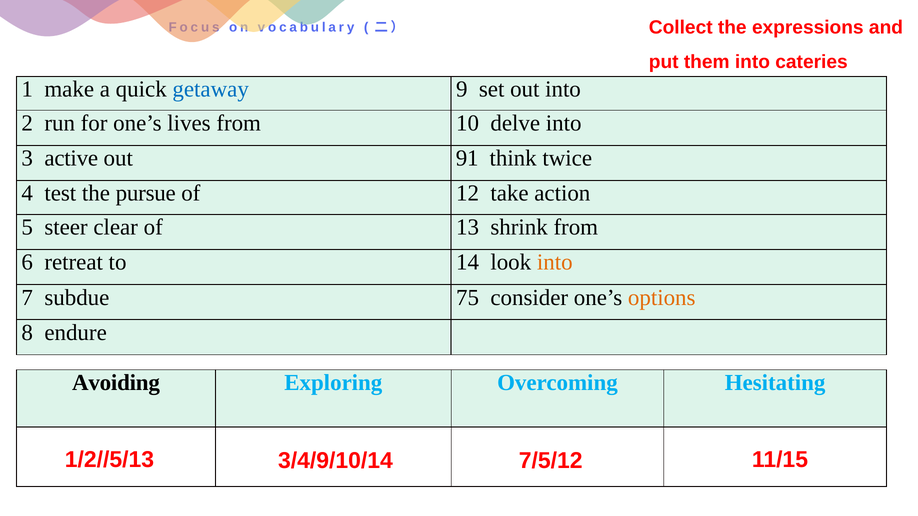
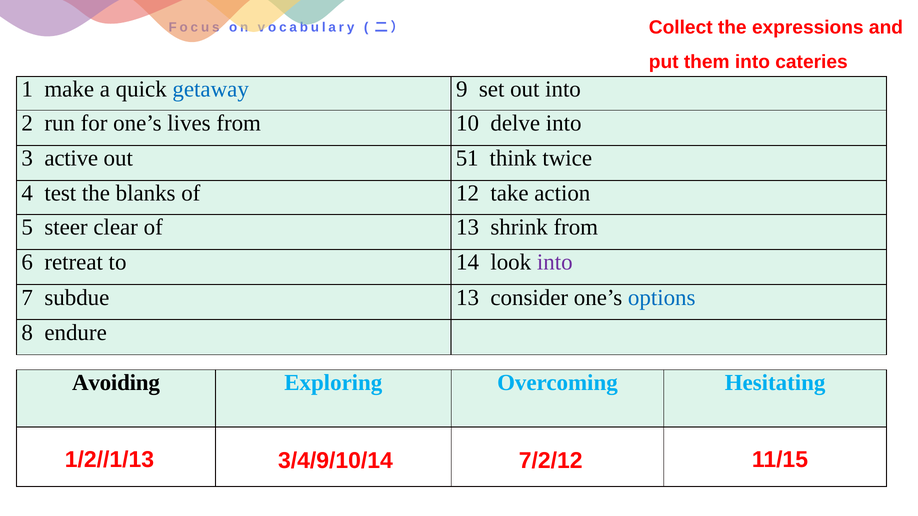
91: 91 -> 51
pursue: pursue -> blanks
into at (555, 263) colour: orange -> purple
subdue 75: 75 -> 13
options colour: orange -> blue
1/2//5/13: 1/2//5/13 -> 1/2//1/13
7/5/12: 7/5/12 -> 7/2/12
